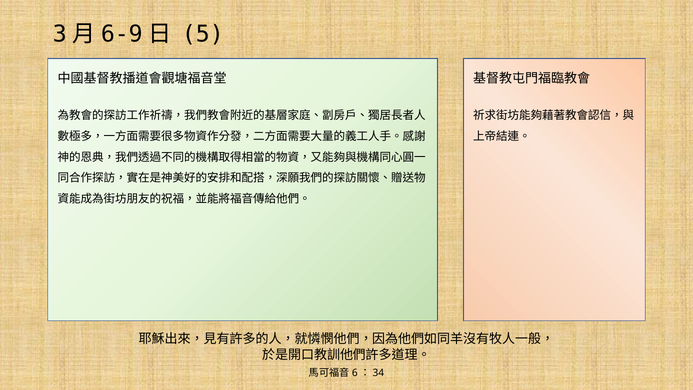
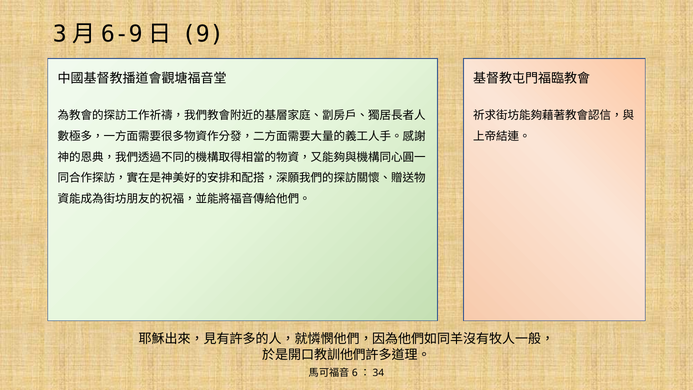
5: 5 -> 9
